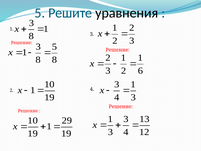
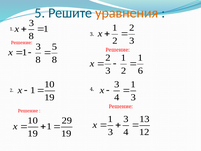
уравнения colour: black -> orange
